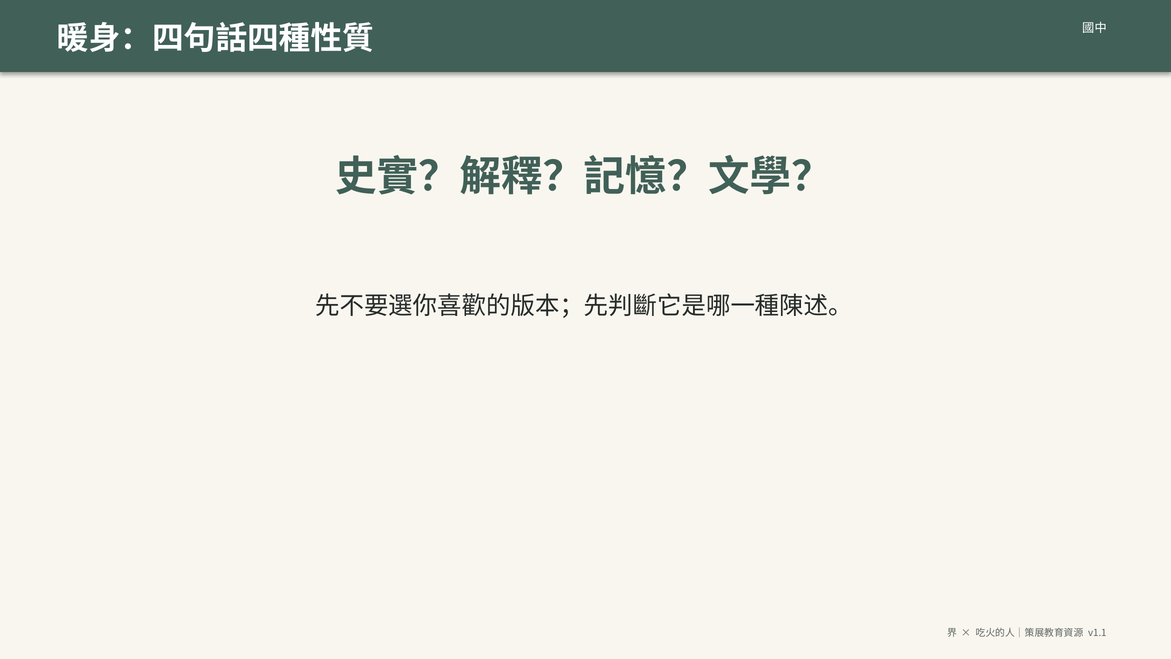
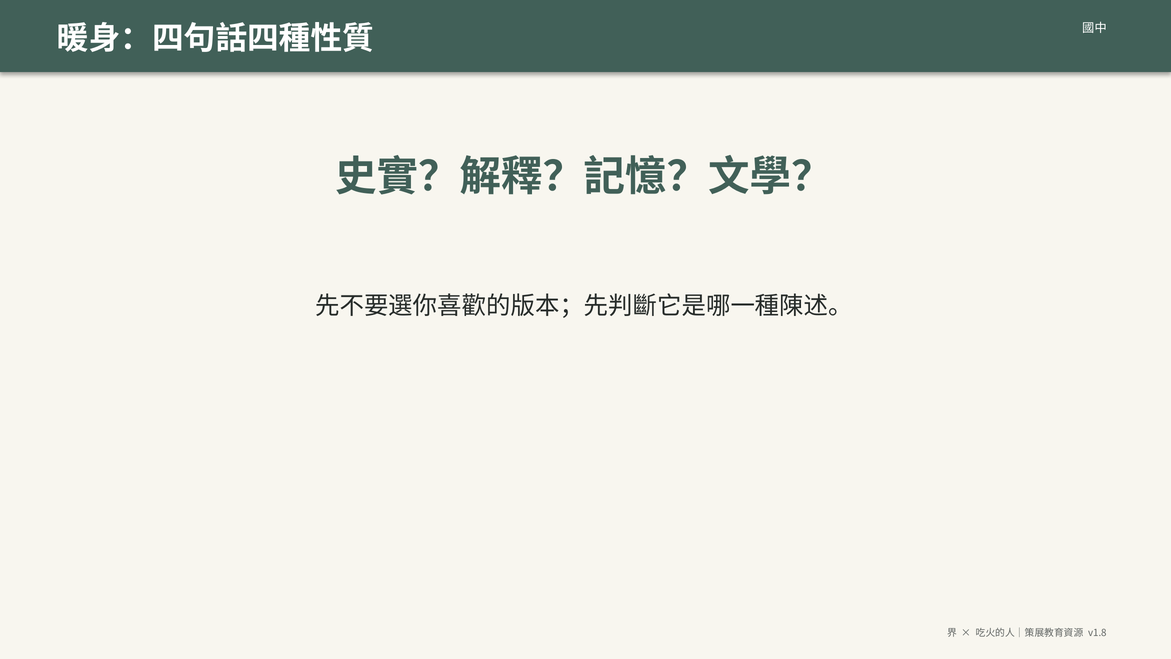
v1.1: v1.1 -> v1.8
